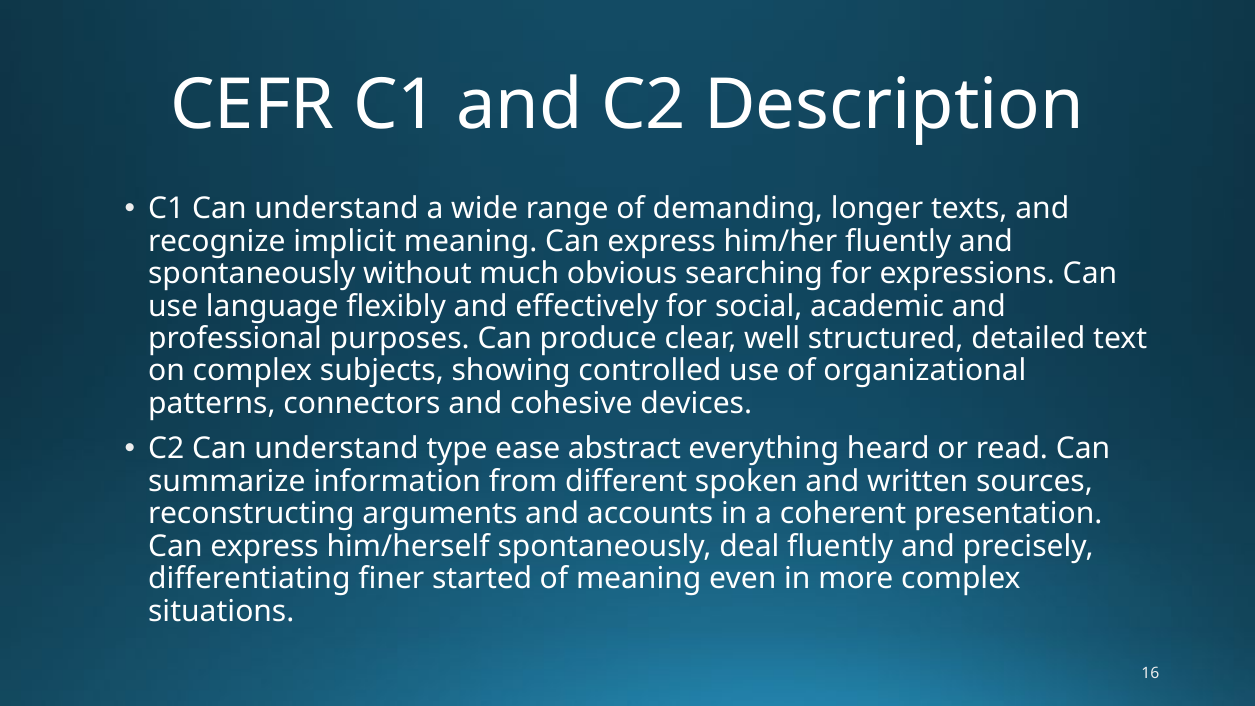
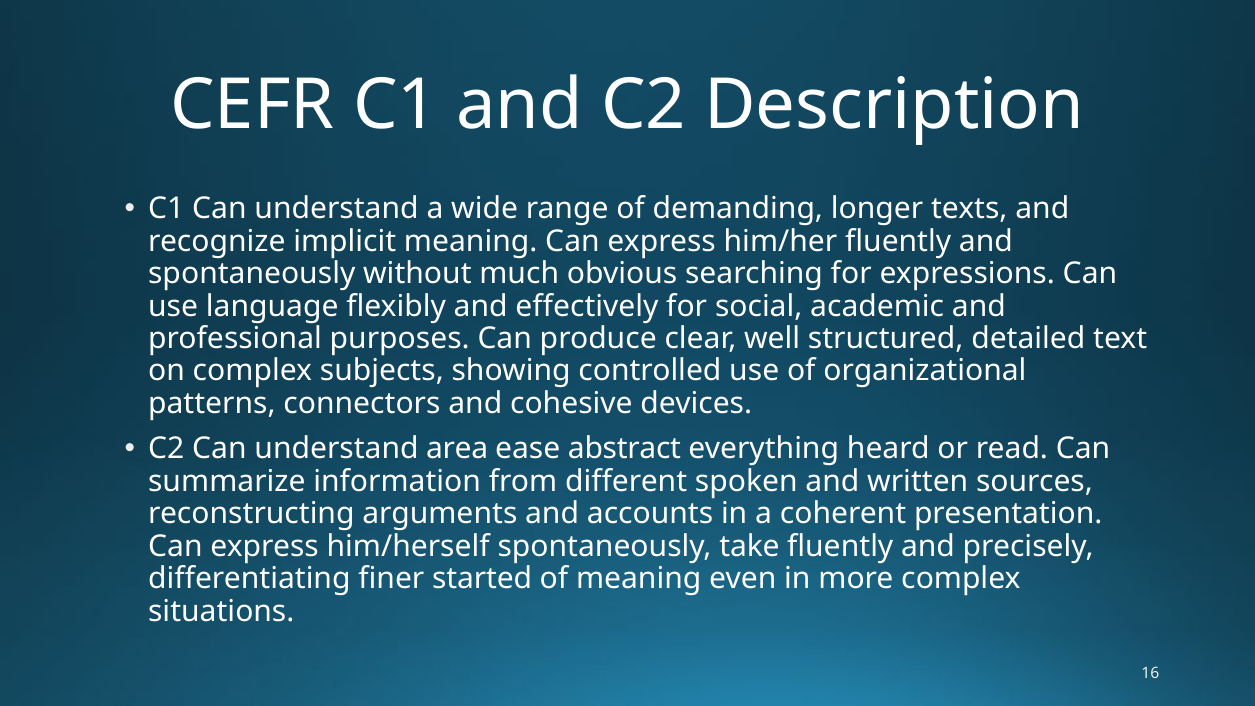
type: type -> area
deal: deal -> take
